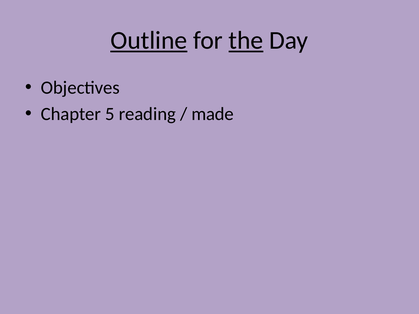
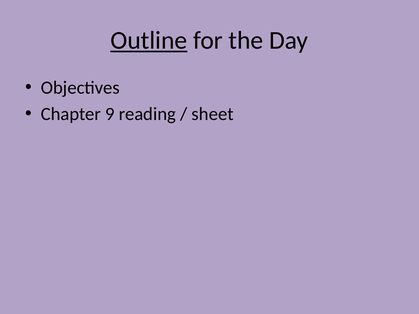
the underline: present -> none
5: 5 -> 9
made: made -> sheet
